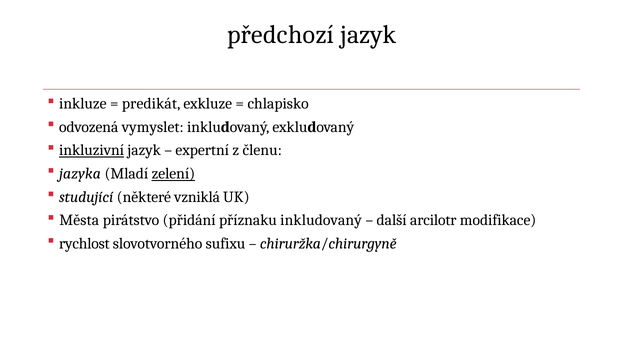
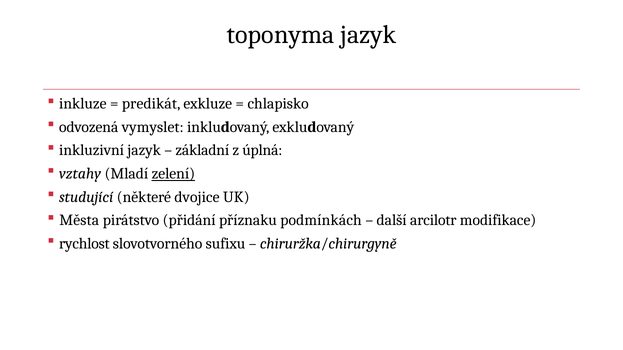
předchozí: předchozí -> toponyma
inkluzivní underline: present -> none
expertní: expertní -> základní
členu: členu -> úplná
jazyka: jazyka -> vztahy
vzniklá: vzniklá -> dvojice
příznaku inkludovaný: inkludovaný -> podmínkách
